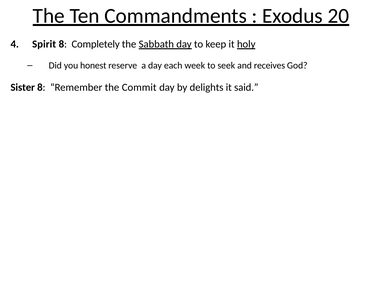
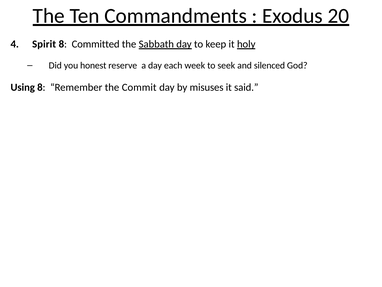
Completely: Completely -> Committed
receives: receives -> silenced
Sister: Sister -> Using
delights: delights -> misuses
